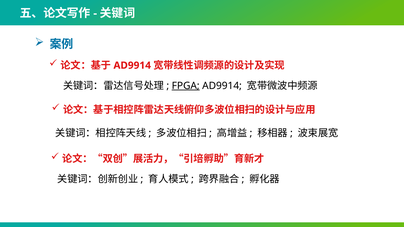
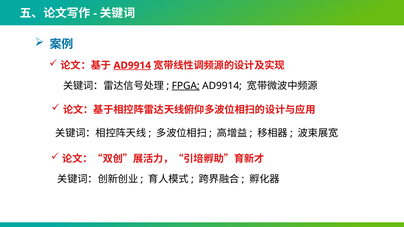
AD9914 at (132, 65) underline: none -> present
